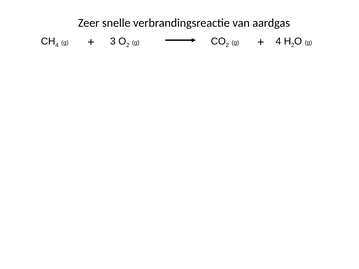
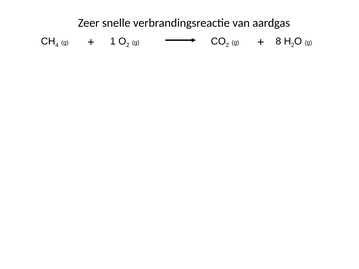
3: 3 -> 1
g 4: 4 -> 8
